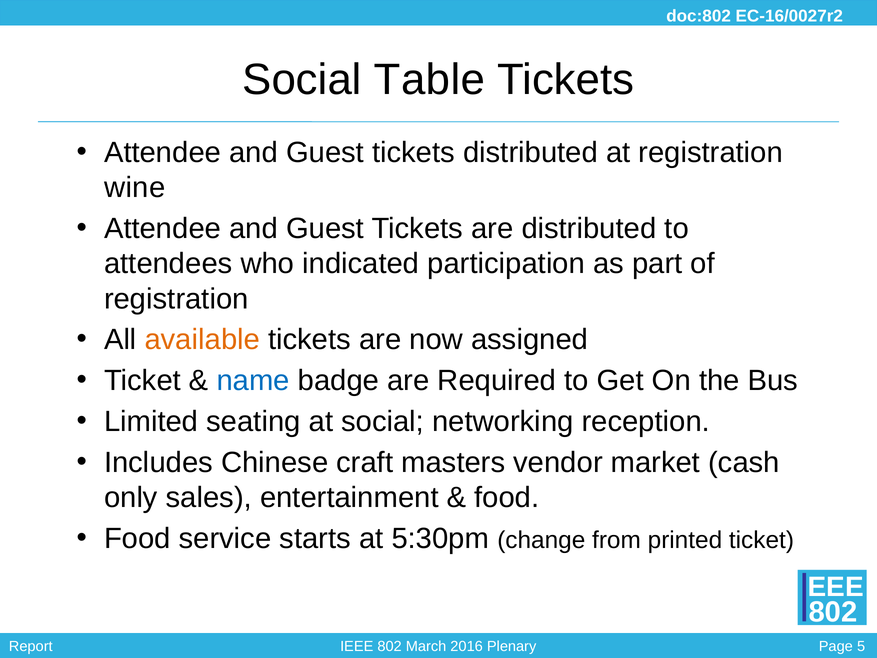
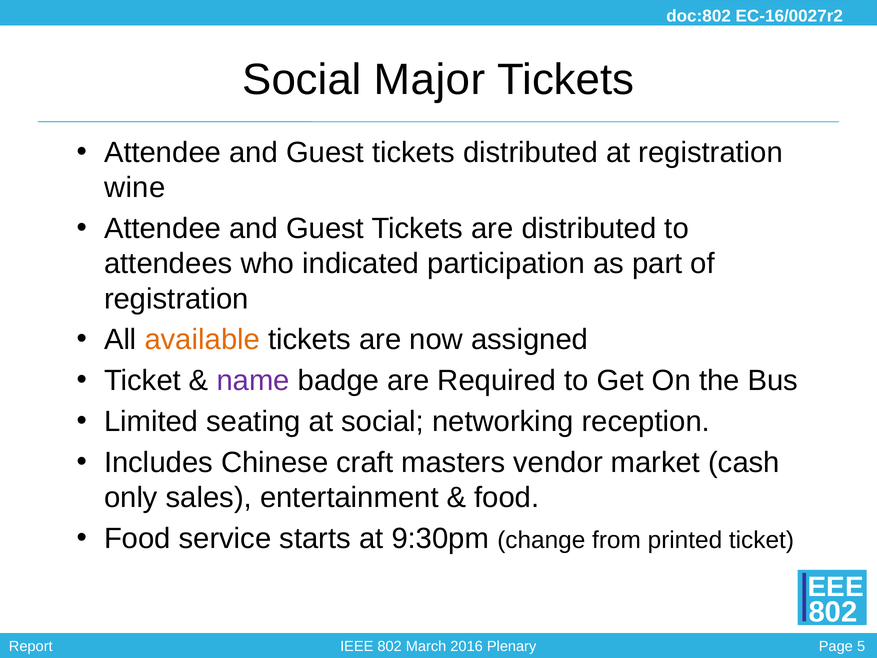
Table: Table -> Major
name colour: blue -> purple
5:30pm: 5:30pm -> 9:30pm
